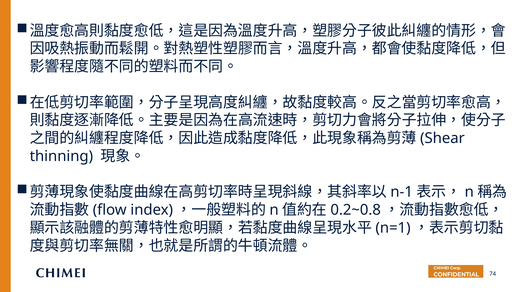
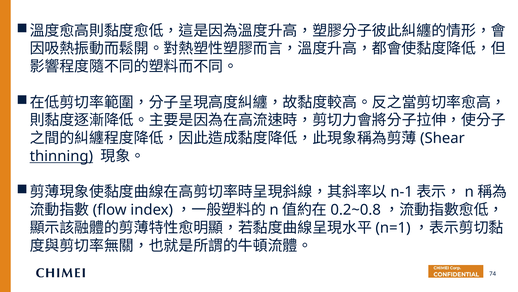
thinning underline: none -> present
